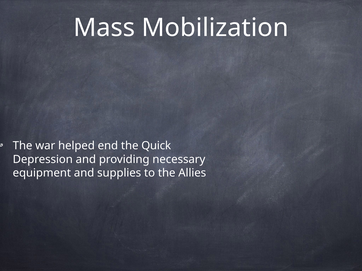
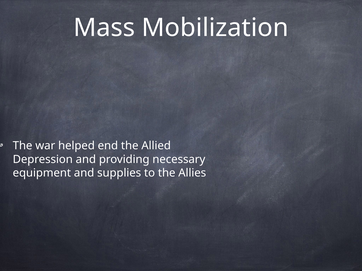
Quick: Quick -> Allied
